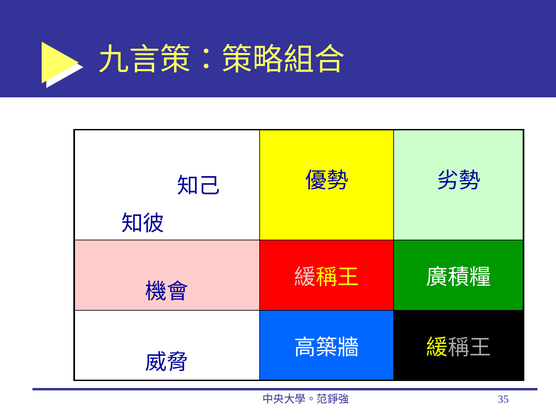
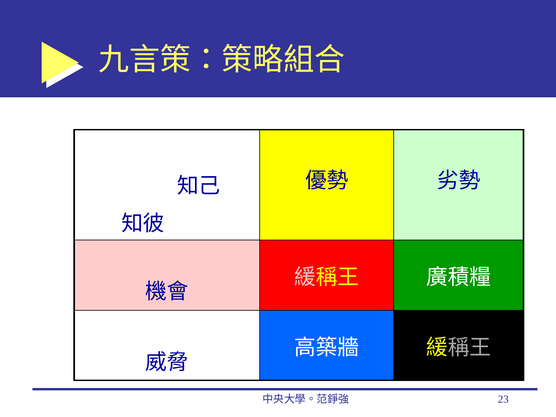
35: 35 -> 23
